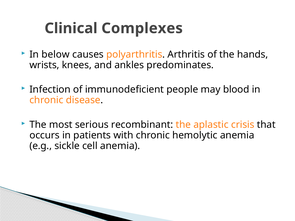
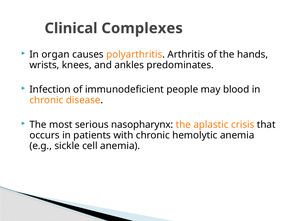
below: below -> organ
recombinant: recombinant -> nasopharynx
